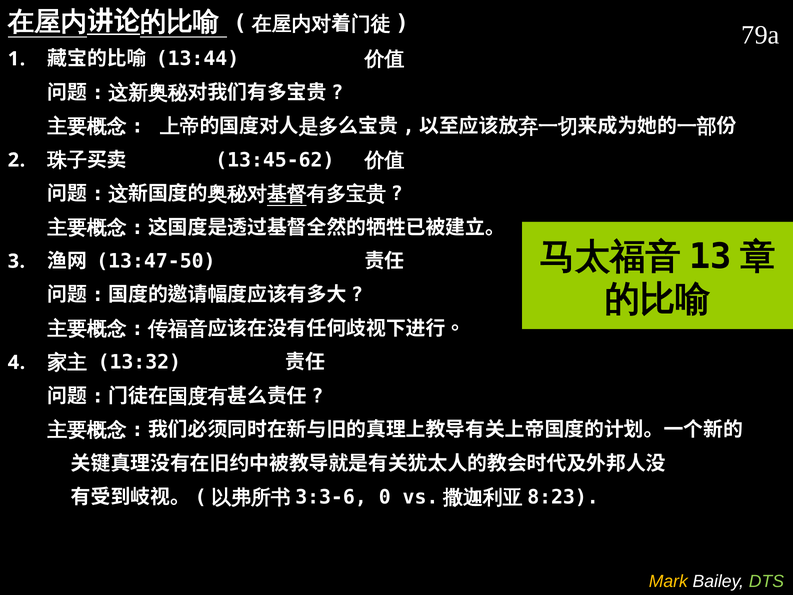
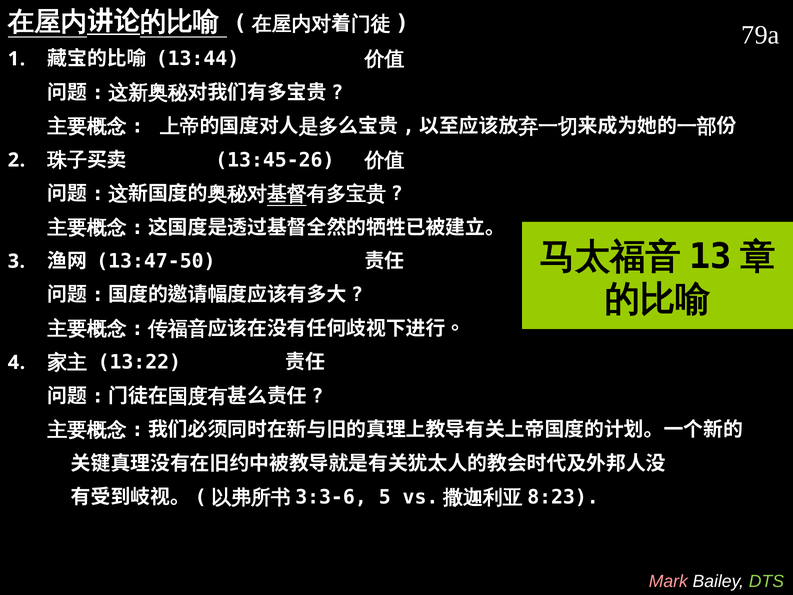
13:45-62: 13:45-62 -> 13:45-26
13:32: 13:32 -> 13:22
0: 0 -> 5
Mark colour: yellow -> pink
